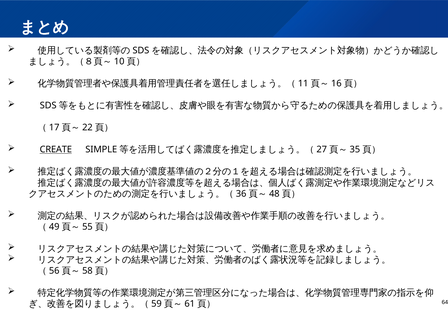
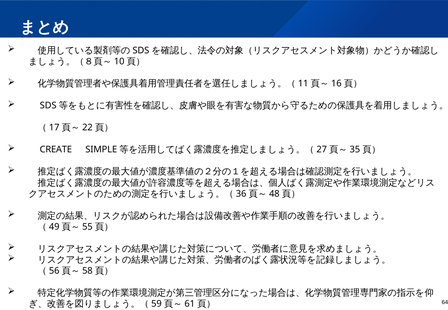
CREATE underline: present -> none
